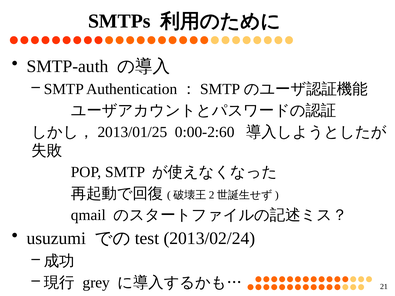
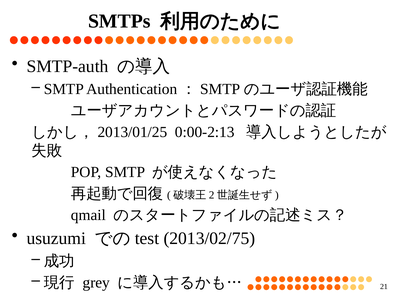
0:00-2:60: 0:00-2:60 -> 0:00-2:13
2013/02/24: 2013/02/24 -> 2013/02/75
